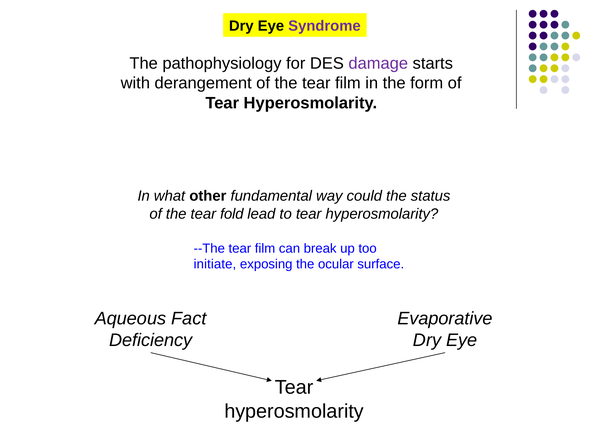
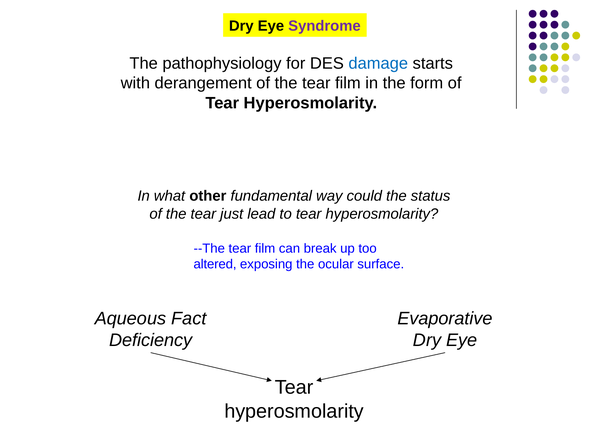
damage colour: purple -> blue
fold: fold -> just
initiate: initiate -> altered
